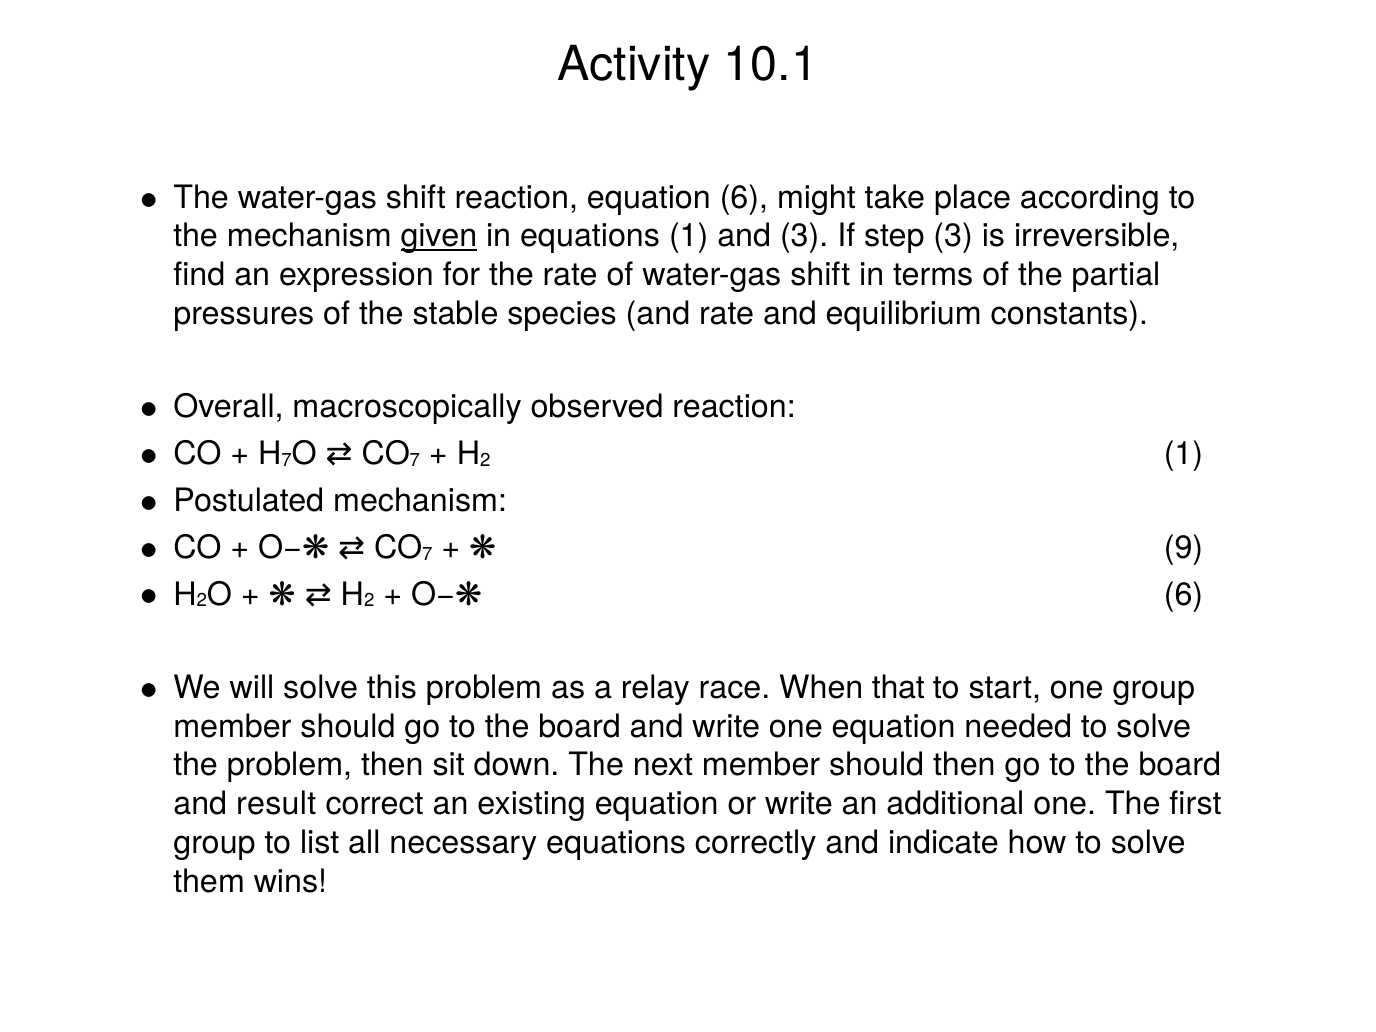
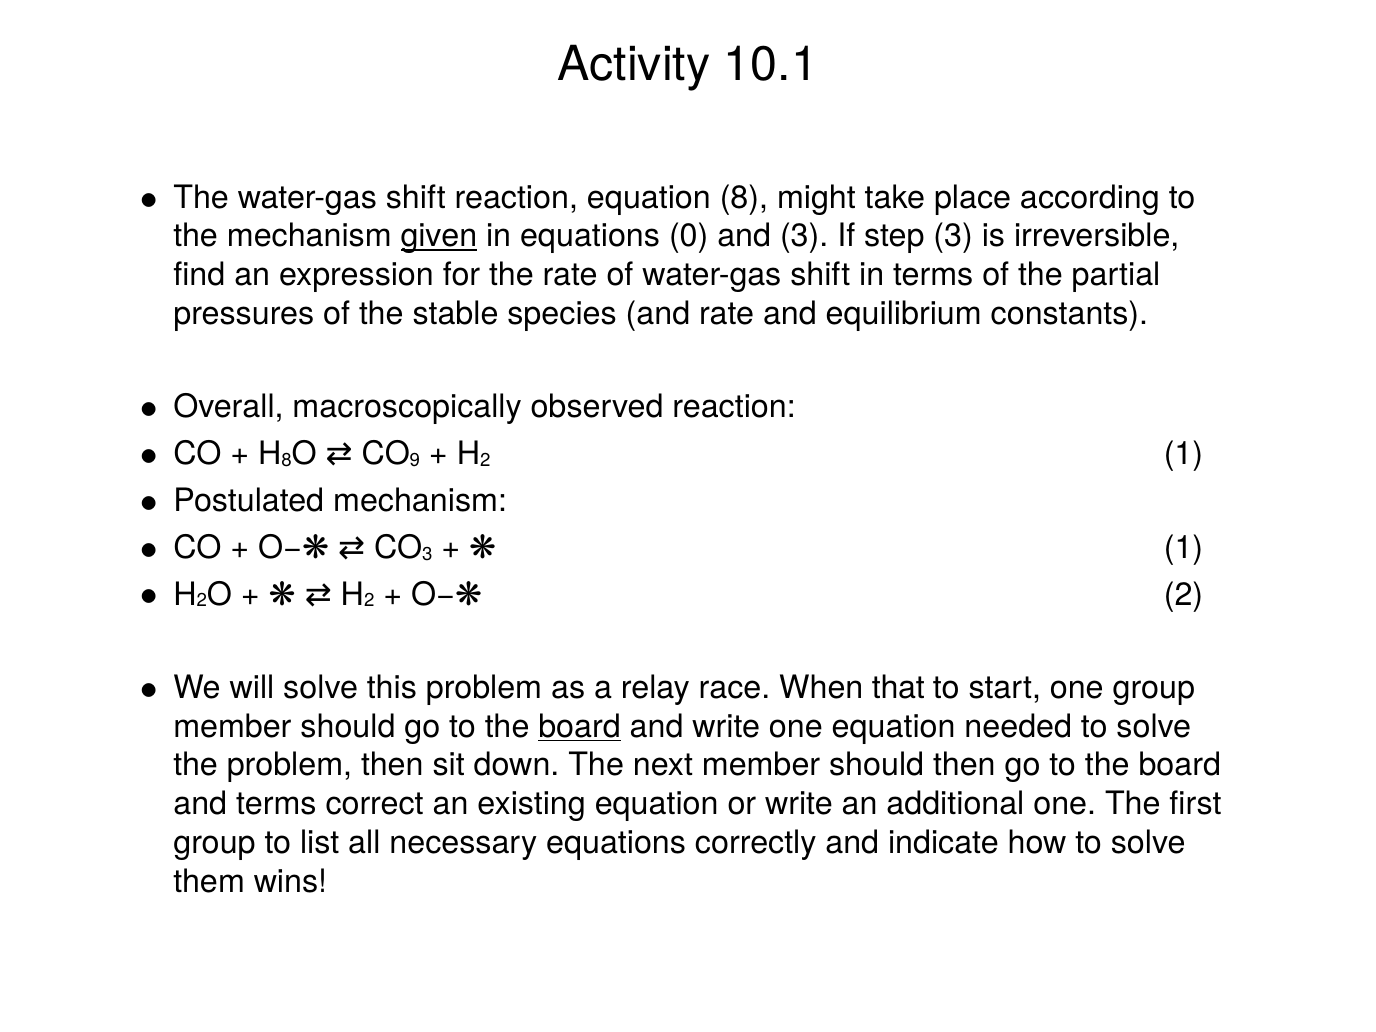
equation 6: 6 -> 8
equations 1: 1 -> 0
7 at (287, 460): 7 -> 8
7 at (415, 460): 7 -> 9
7 at (427, 554): 7 -> 3
9 at (1184, 548): 9 -> 1
O−❋ 6: 6 -> 2
board at (580, 727) underline: none -> present
and result: result -> terms
